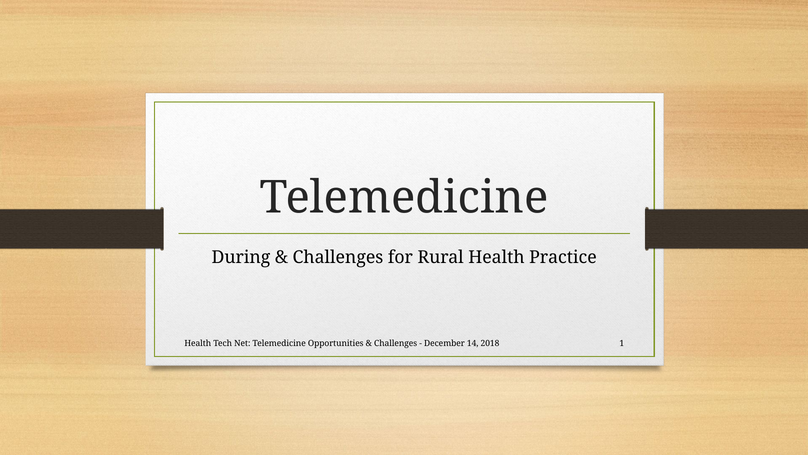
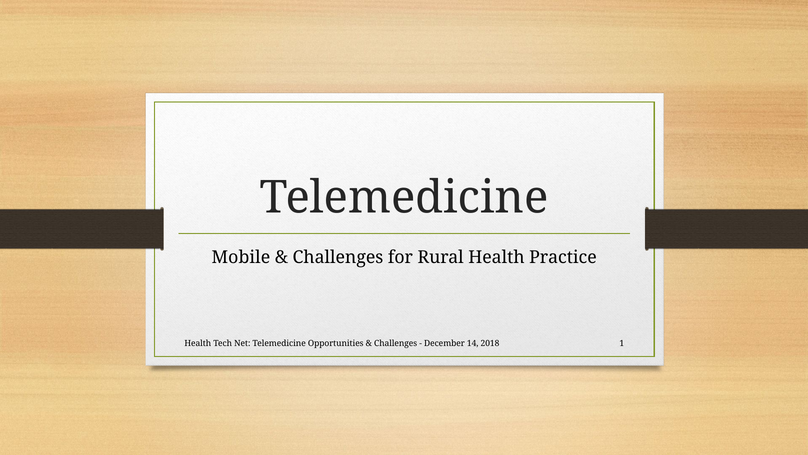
During: During -> Mobile
